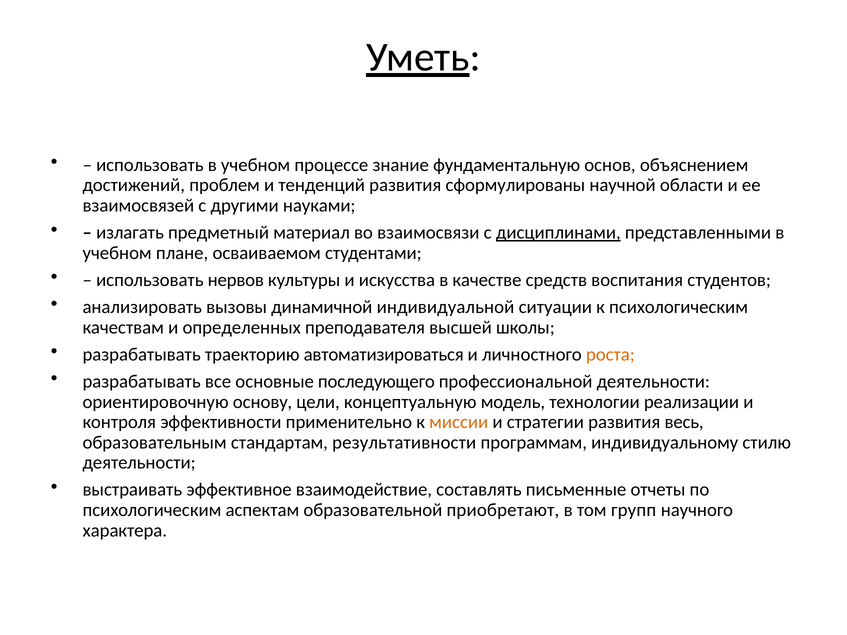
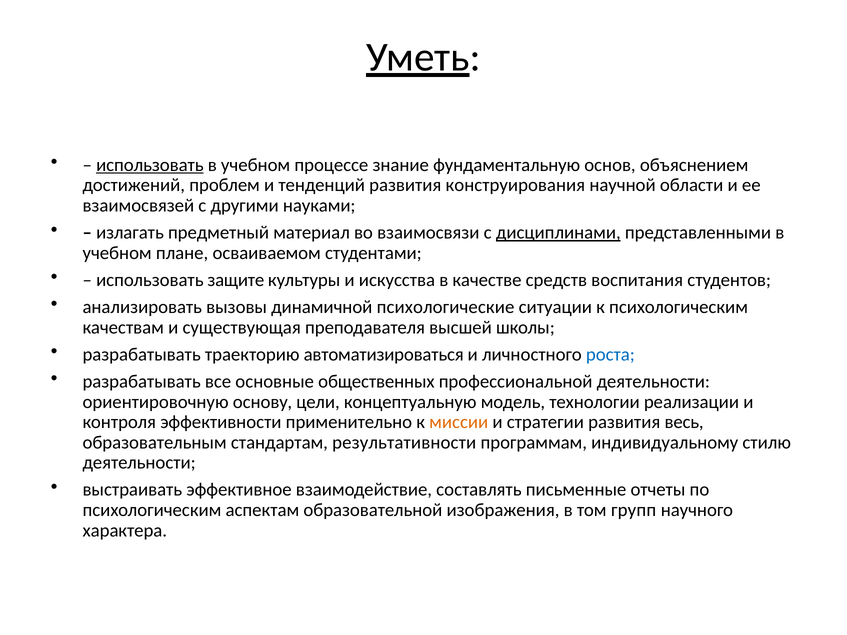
использовать at (150, 165) underline: none -> present
сформулированы: сформулированы -> конструирования
нервов: нервов -> защите
индивидуальной: индивидуальной -> психологические
определенных: определенных -> существующая
роста colour: orange -> blue
последующего: последующего -> общественных
приобретают: приобретают -> изображения
